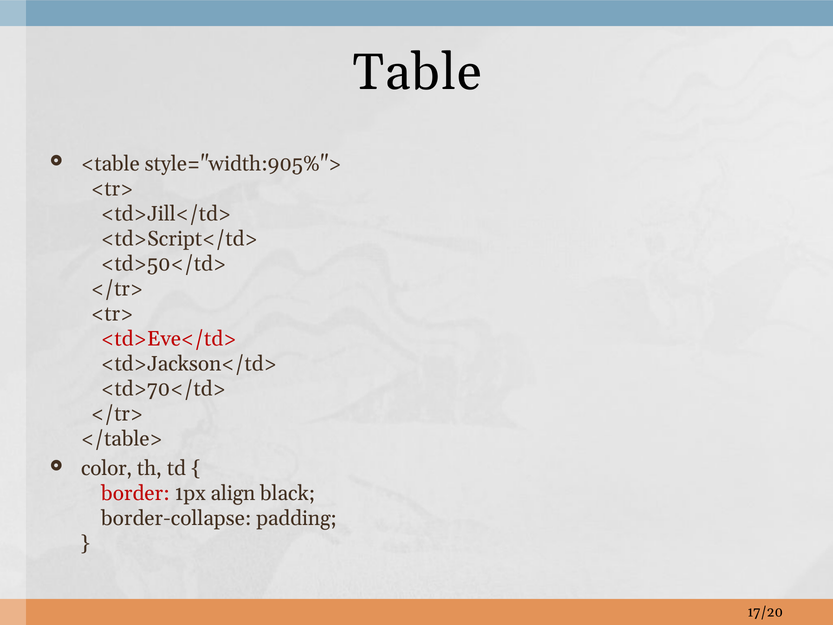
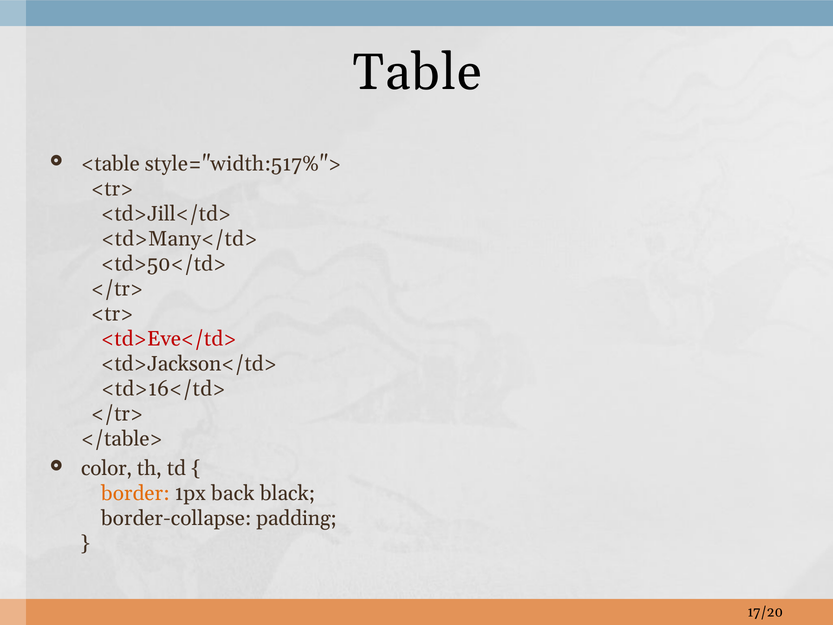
style="width:905%">: style="width:905%"> -> style="width:517%">
<td>Script</td>: <td>Script</td> -> <td>Many</td>
<td>70</td>: <td>70</td> -> <td>16</td>
border colour: red -> orange
align: align -> back
